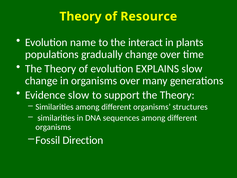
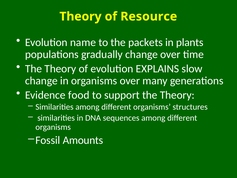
interact: interact -> packets
Evidence slow: slow -> food
Direction: Direction -> Amounts
